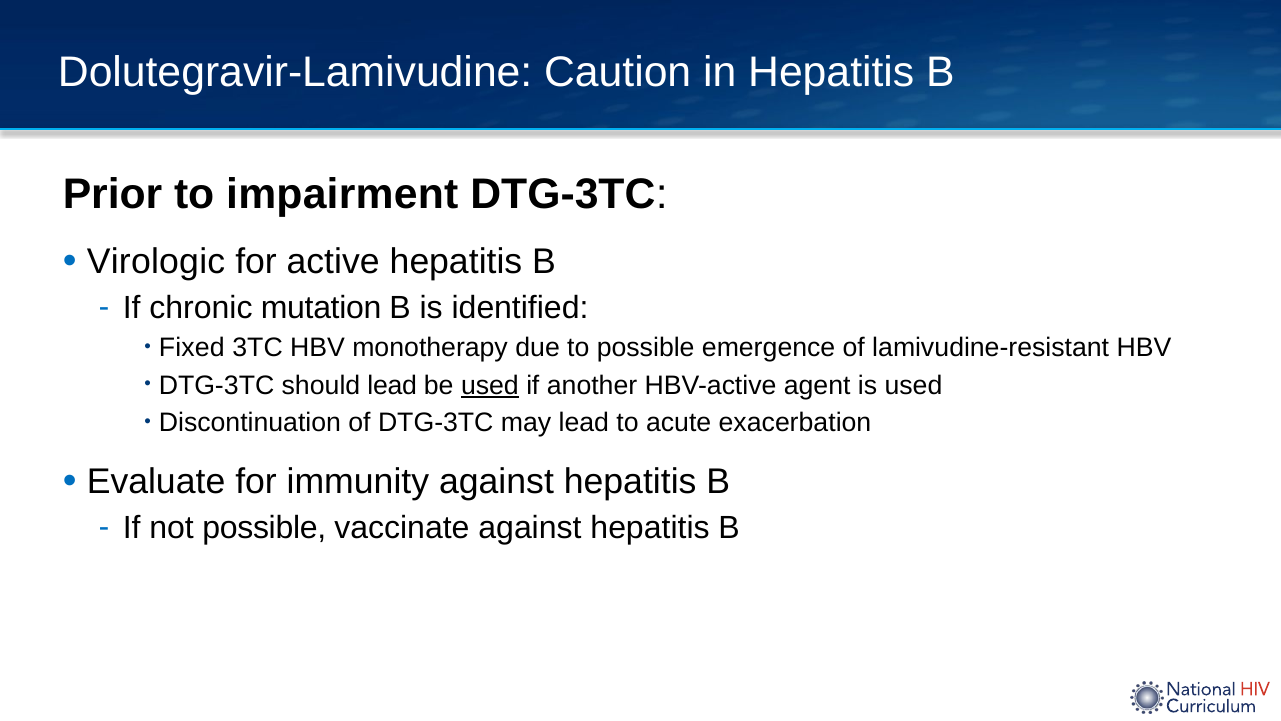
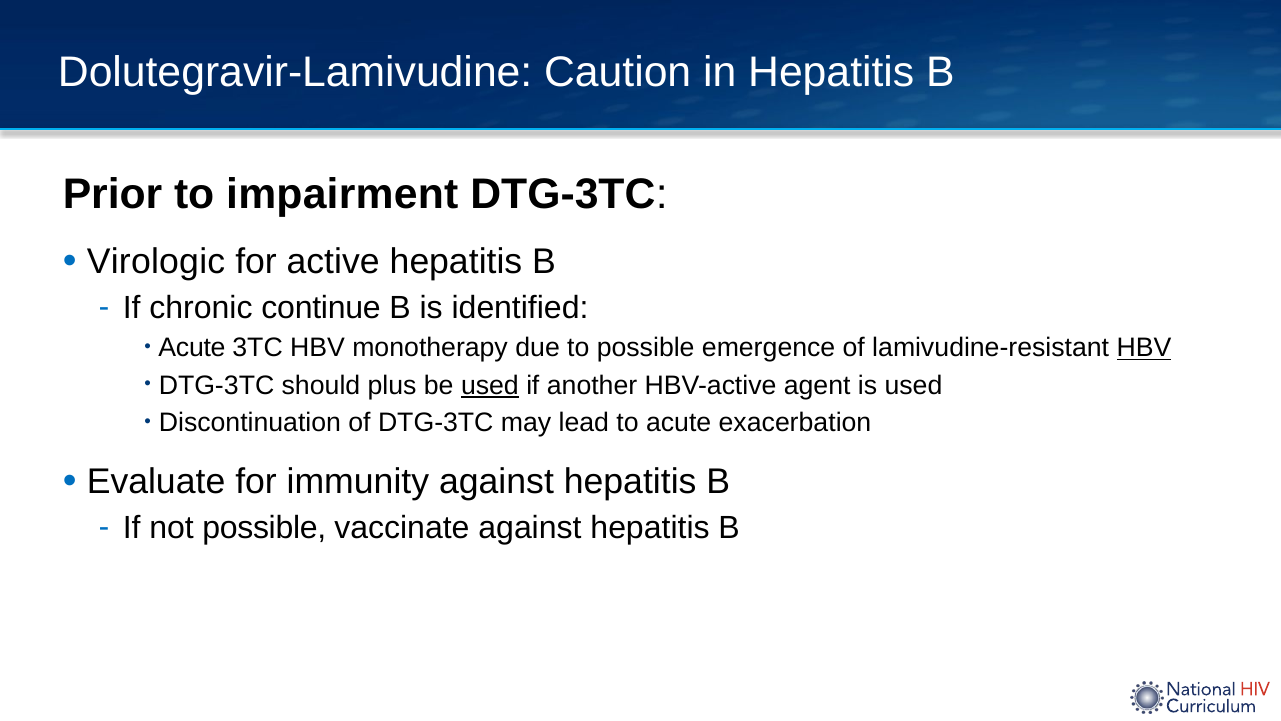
mutation: mutation -> continue
Fixed at (192, 348): Fixed -> Acute
HBV at (1144, 348) underline: none -> present
should lead: lead -> plus
